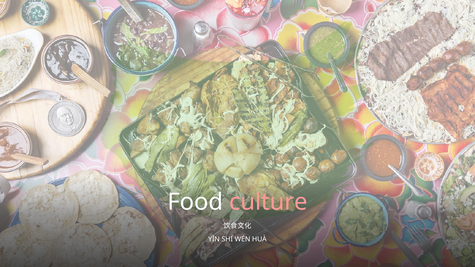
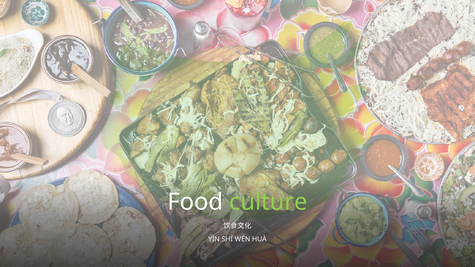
culture colour: pink -> light green
